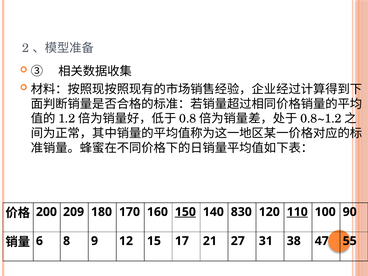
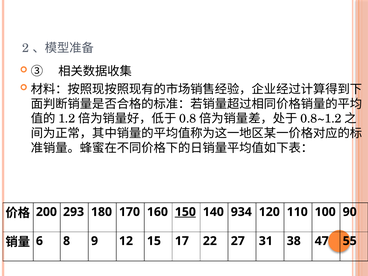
209: 209 -> 293
830: 830 -> 934
110 underline: present -> none
21: 21 -> 22
